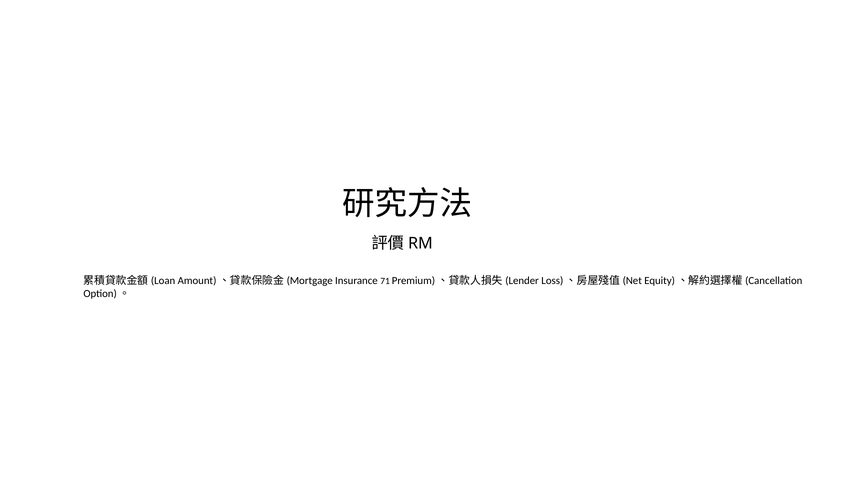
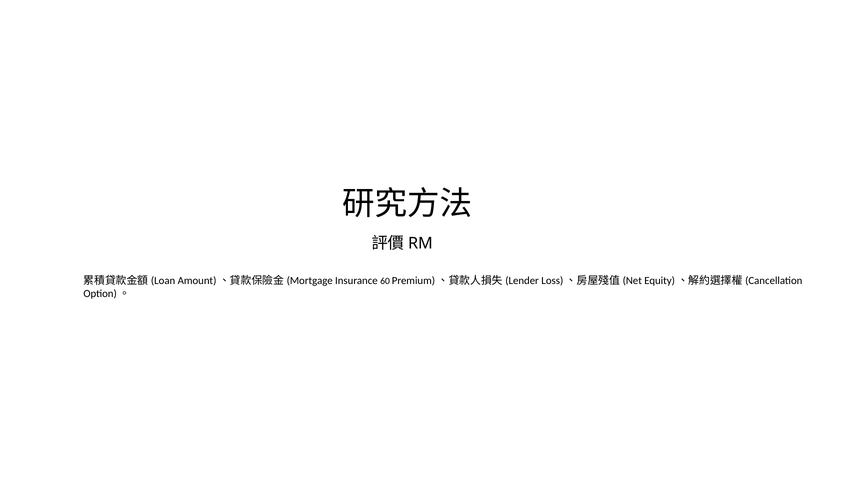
71: 71 -> 60
